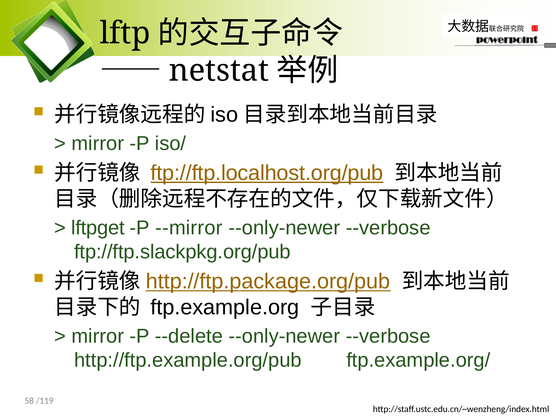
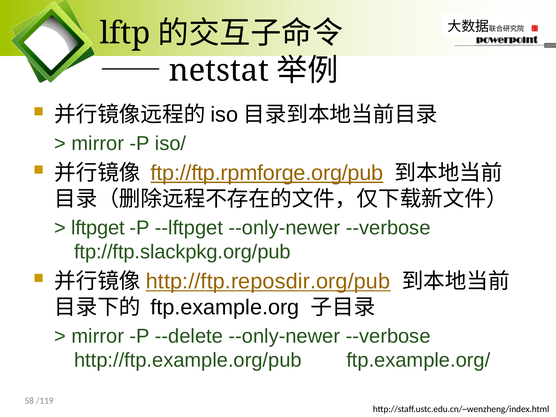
ftp://ftp.localhost.org/pub: ftp://ftp.localhost.org/pub -> ftp://ftp.rpmforge.org/pub
--mirror: --mirror -> --lftpget
http://ftp.package.org/pub: http://ftp.package.org/pub -> http://ftp.reposdir.org/pub
